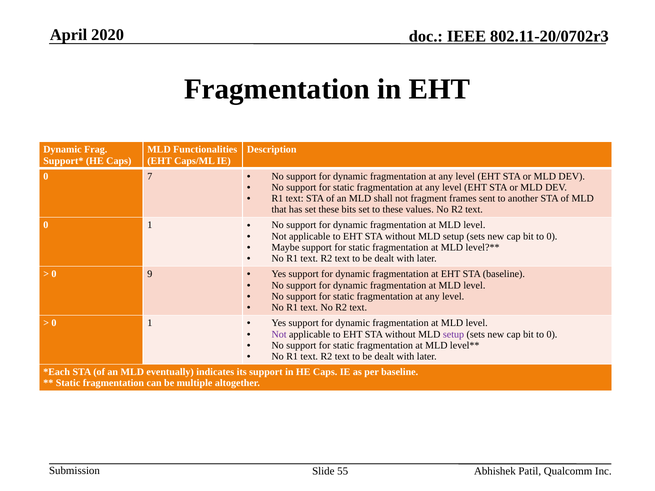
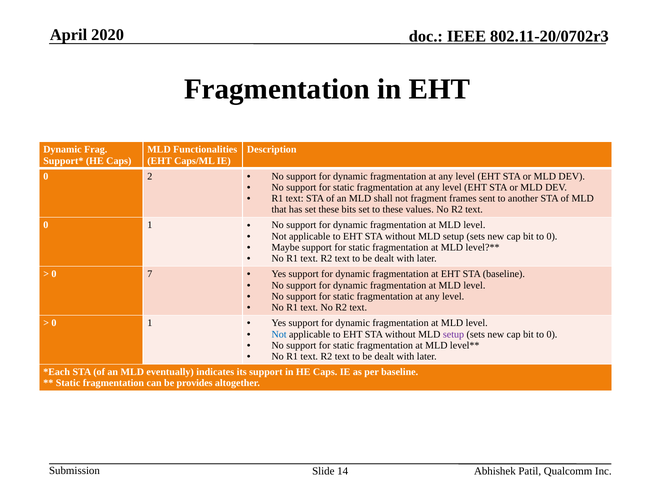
7: 7 -> 2
9: 9 -> 7
Not at (279, 334) colour: purple -> blue
multiple: multiple -> provides
55: 55 -> 14
